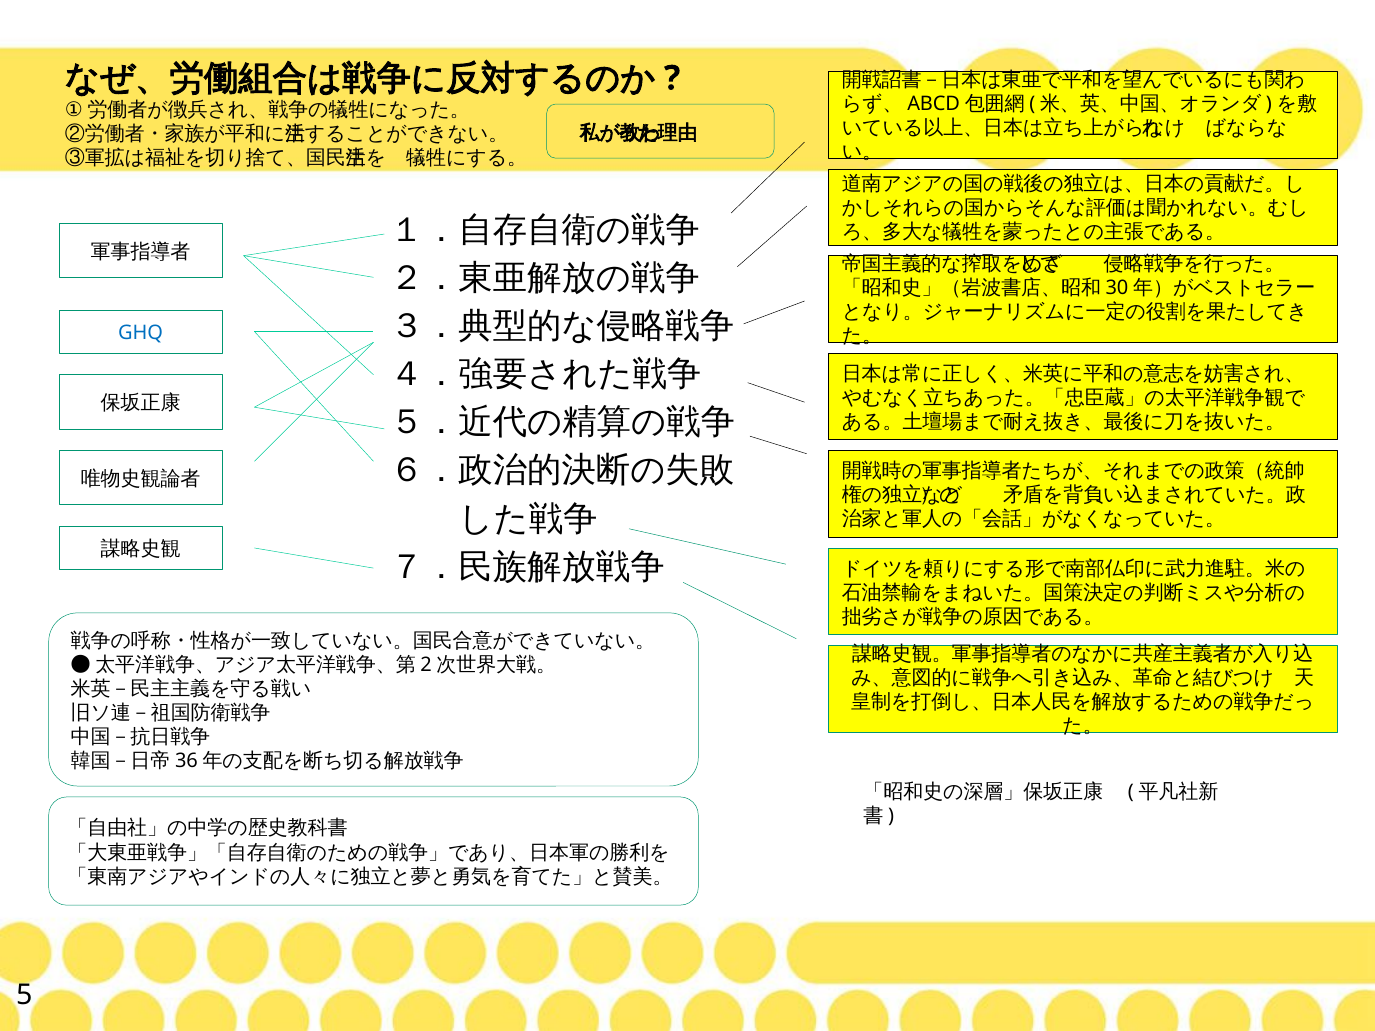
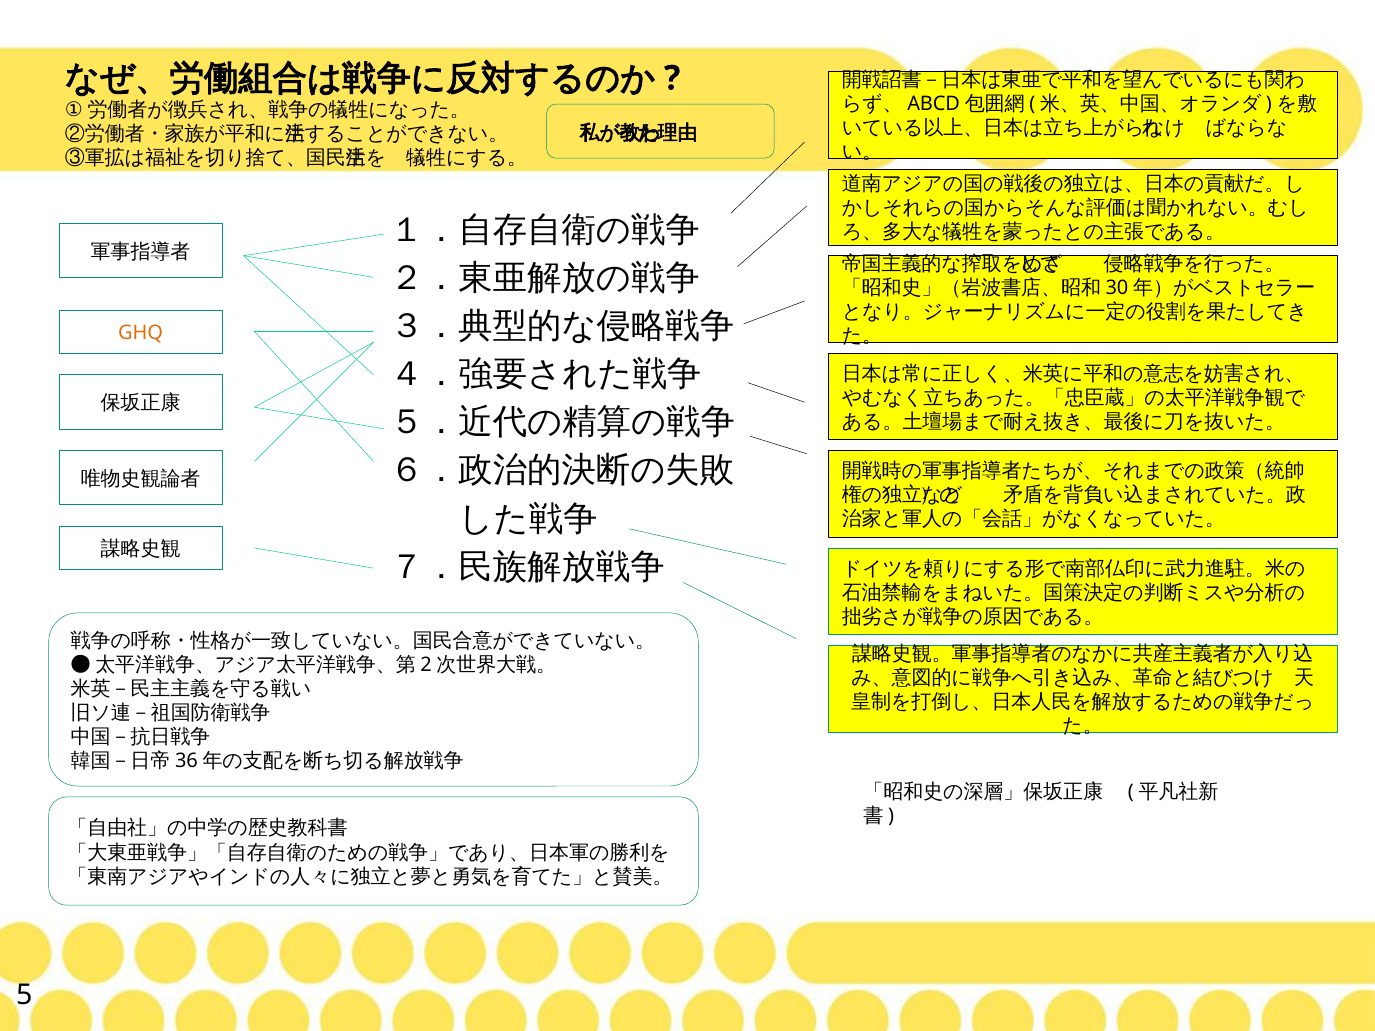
GHQ colour: blue -> orange
